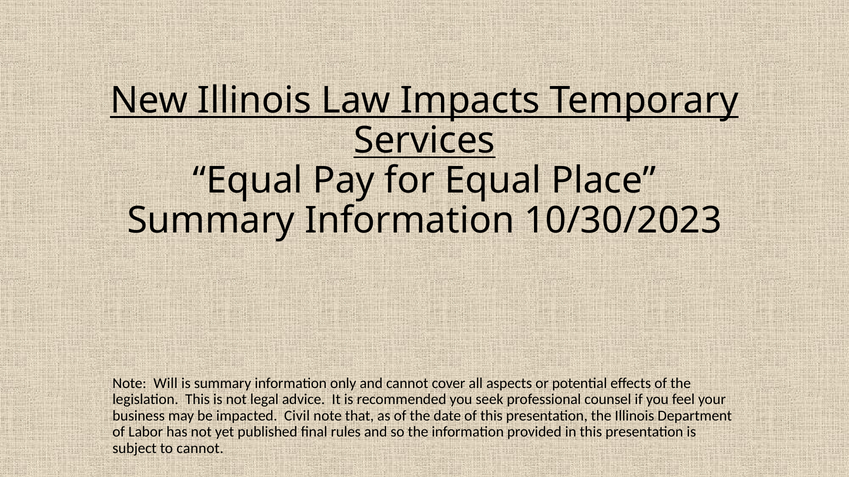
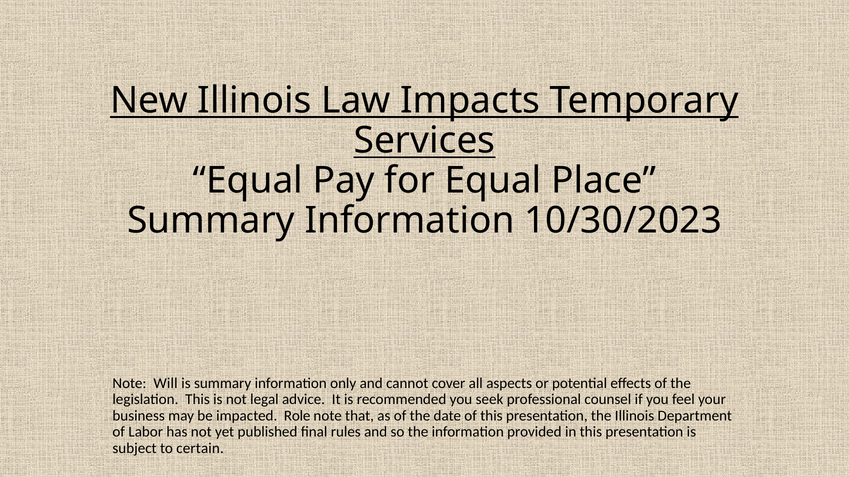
Civil: Civil -> Role
to cannot: cannot -> certain
